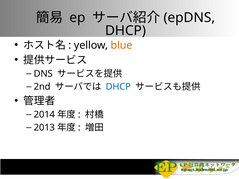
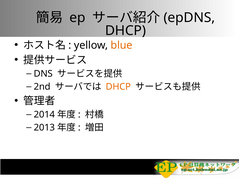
DHCP at (118, 87) colour: blue -> orange
